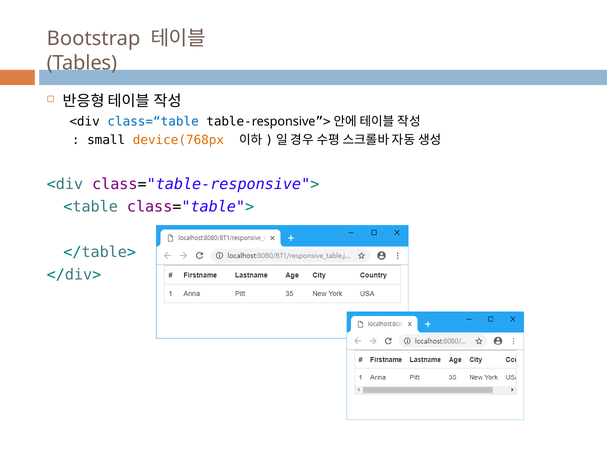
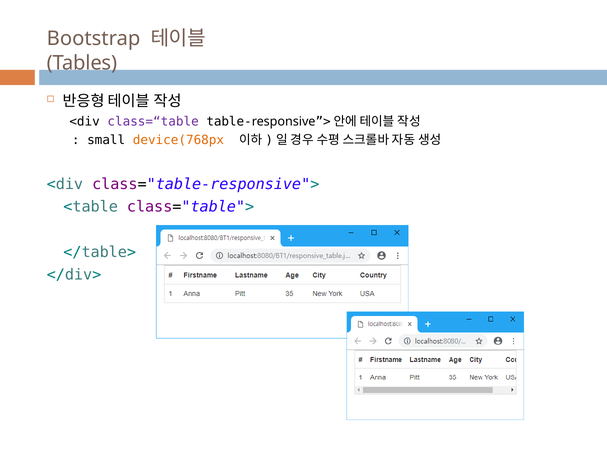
class=“table colour: blue -> purple
